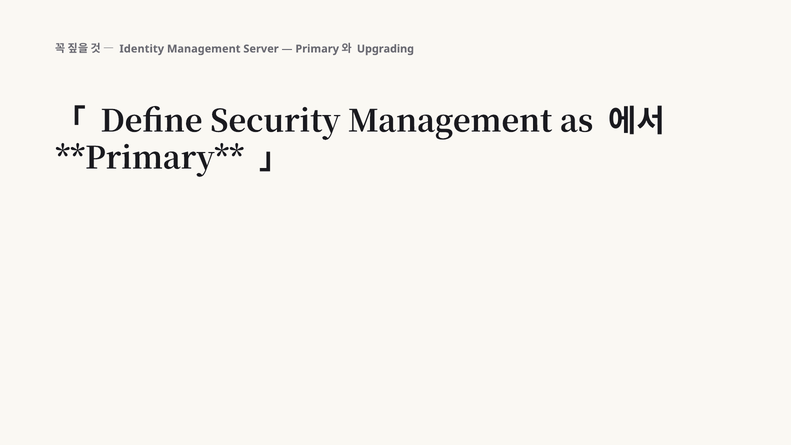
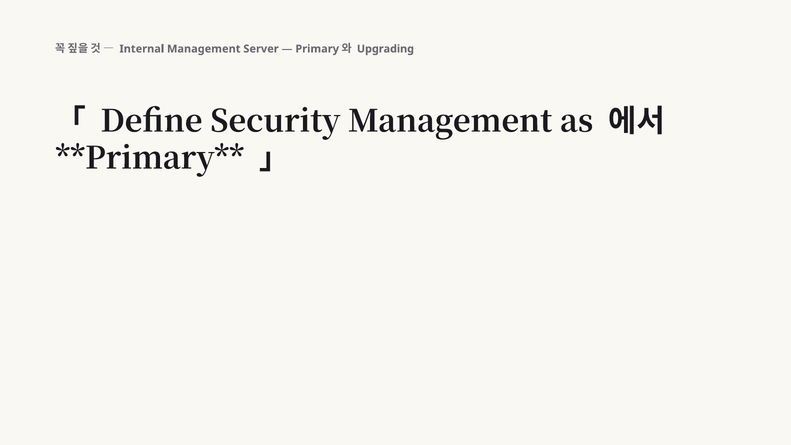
Identity: Identity -> Internal
